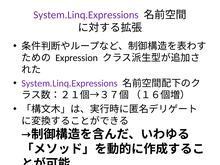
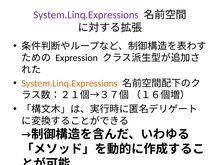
System.Linq.Expressions at (70, 83) colour: purple -> orange
